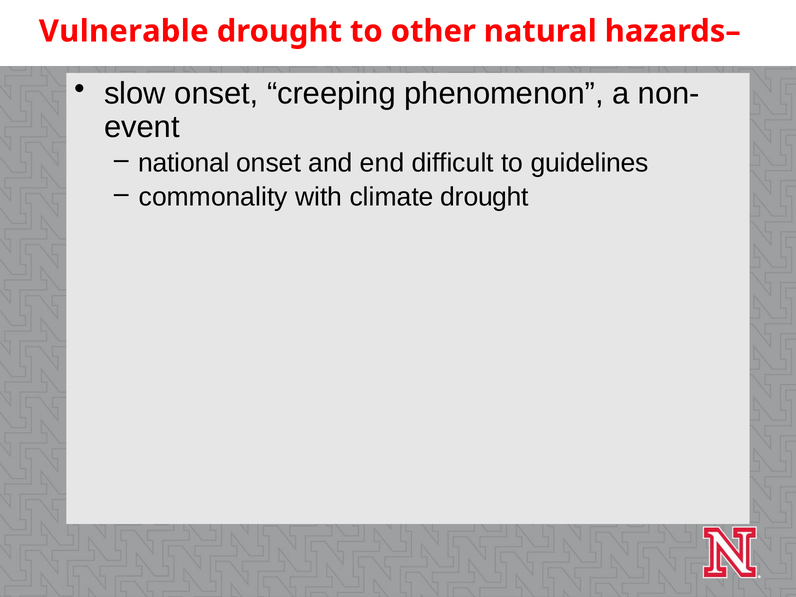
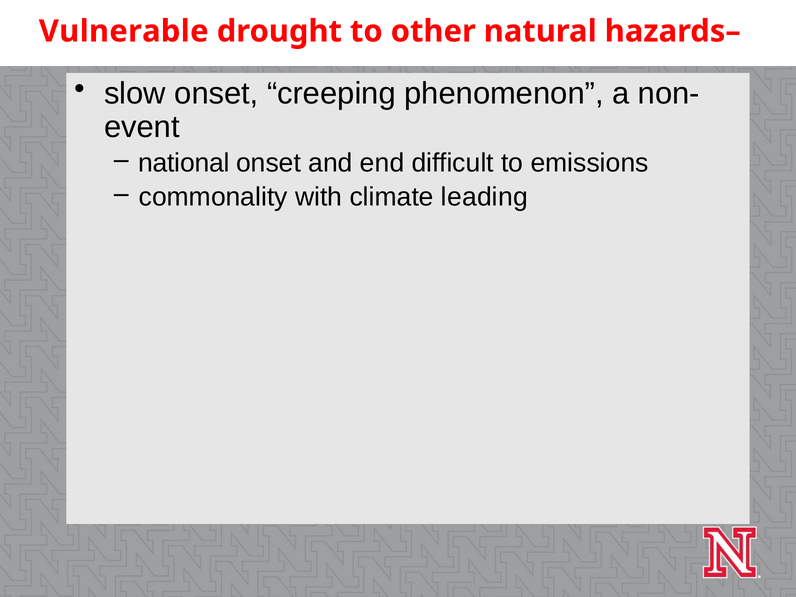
guidelines: guidelines -> emissions
climate drought: drought -> leading
